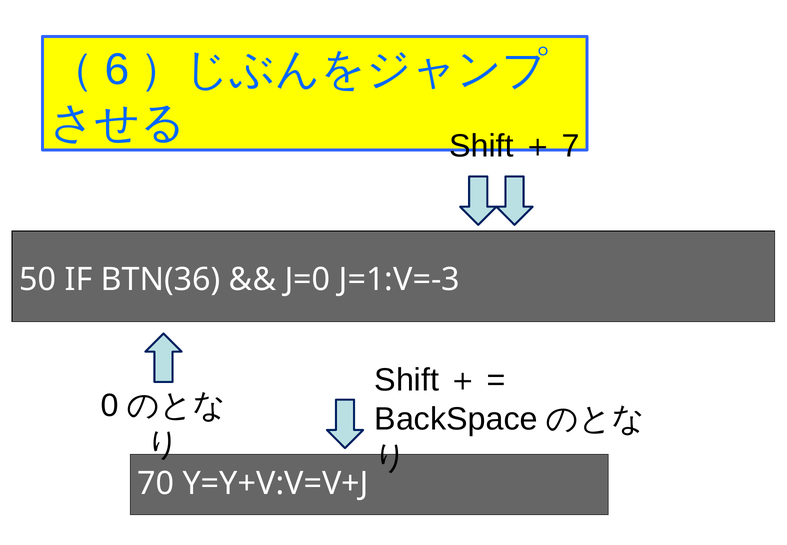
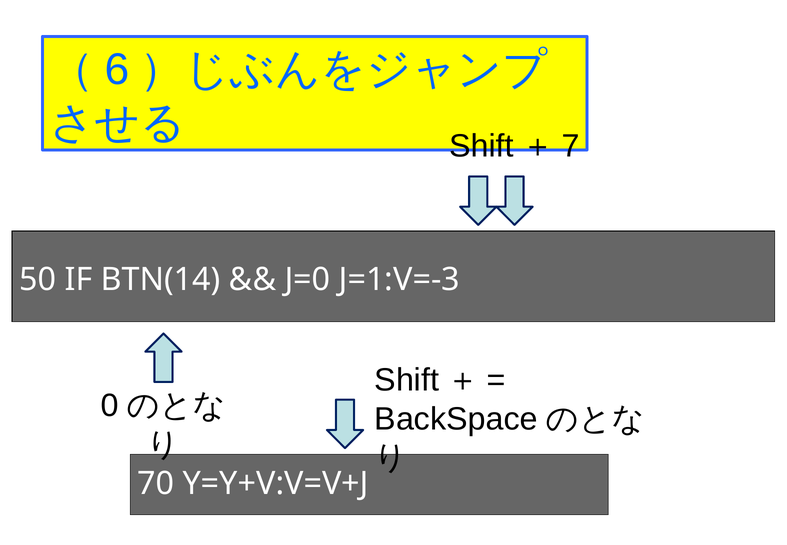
BTN(36: BTN(36 -> BTN(14
